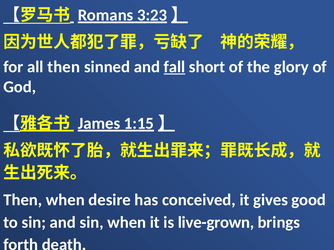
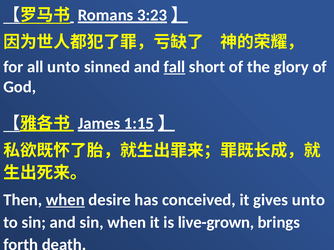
all then: then -> unto
when at (65, 200) underline: none -> present
gives good: good -> unto
